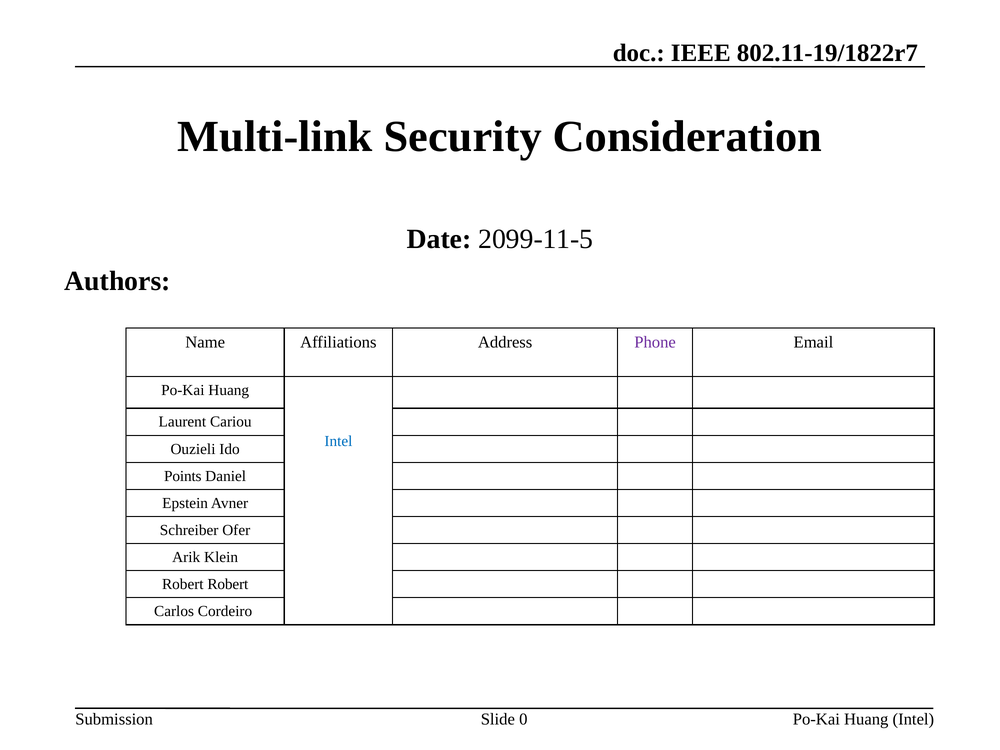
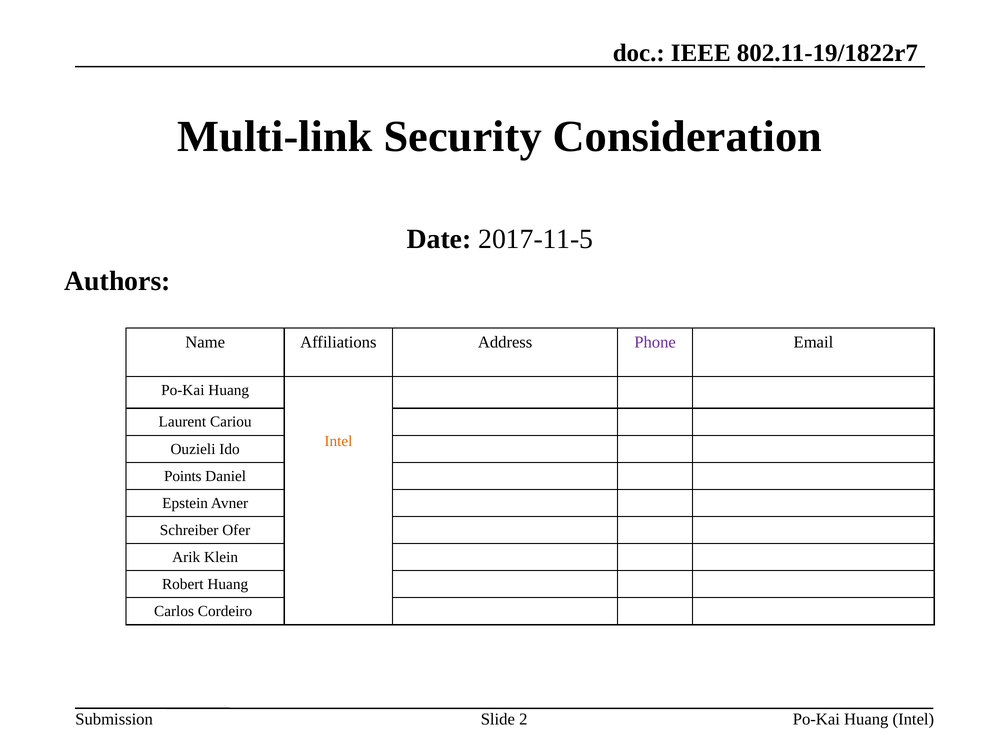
2099-11-5: 2099-11-5 -> 2017-11-5
Intel at (338, 441) colour: blue -> orange
Robert Robert: Robert -> Huang
0: 0 -> 2
